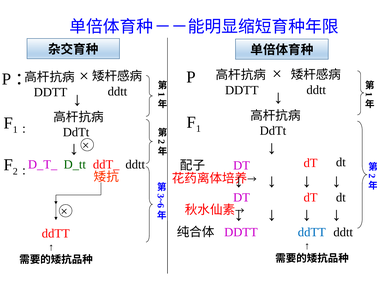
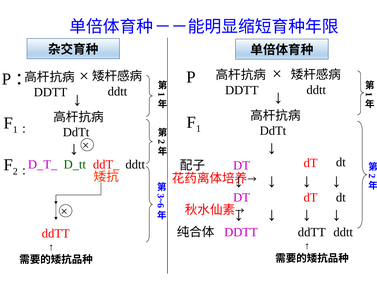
ddTT at (312, 232) colour: blue -> black
